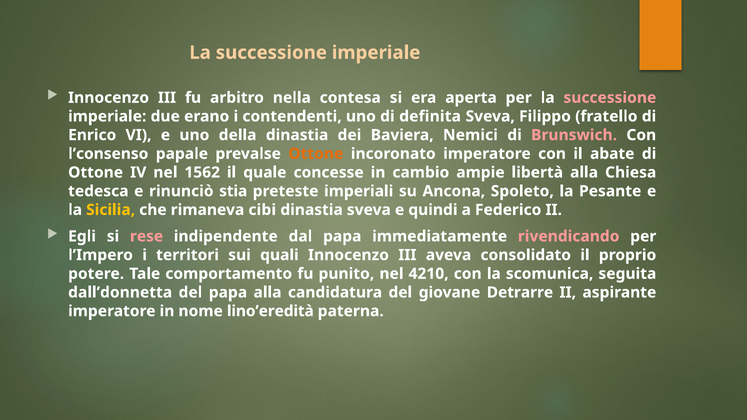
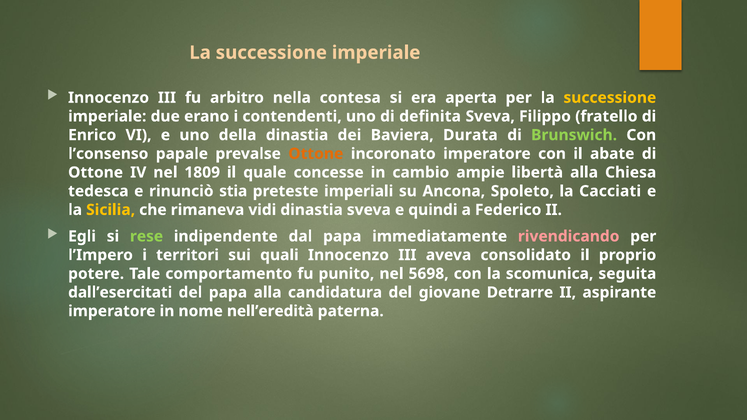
successione at (610, 98) colour: pink -> yellow
Nemici: Nemici -> Durata
Brunswich colour: pink -> light green
1562: 1562 -> 1809
Pesante: Pesante -> Cacciati
cibi: cibi -> vidi
rese colour: pink -> light green
4210: 4210 -> 5698
dall’donnetta: dall’donnetta -> dall’esercitati
lino’eredità: lino’eredità -> nell’eredità
